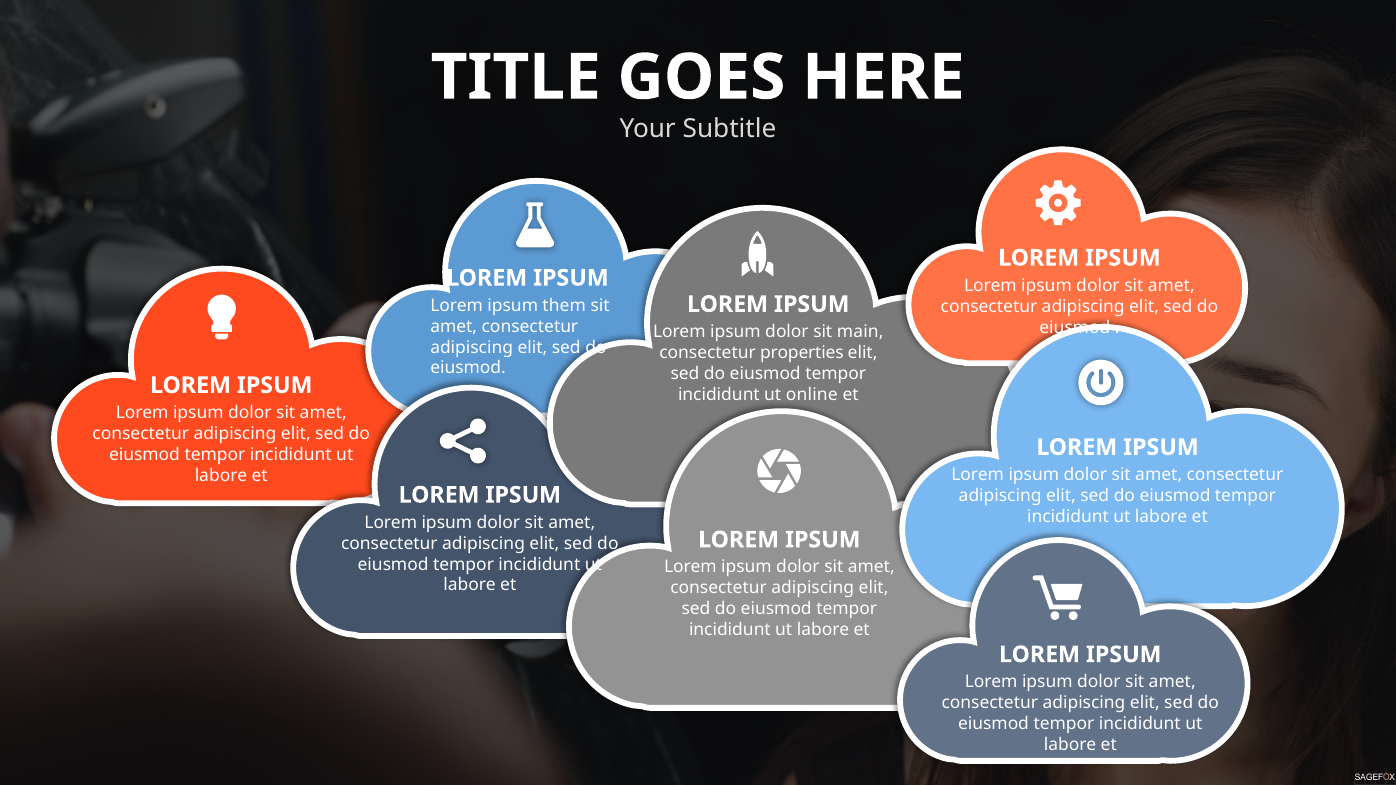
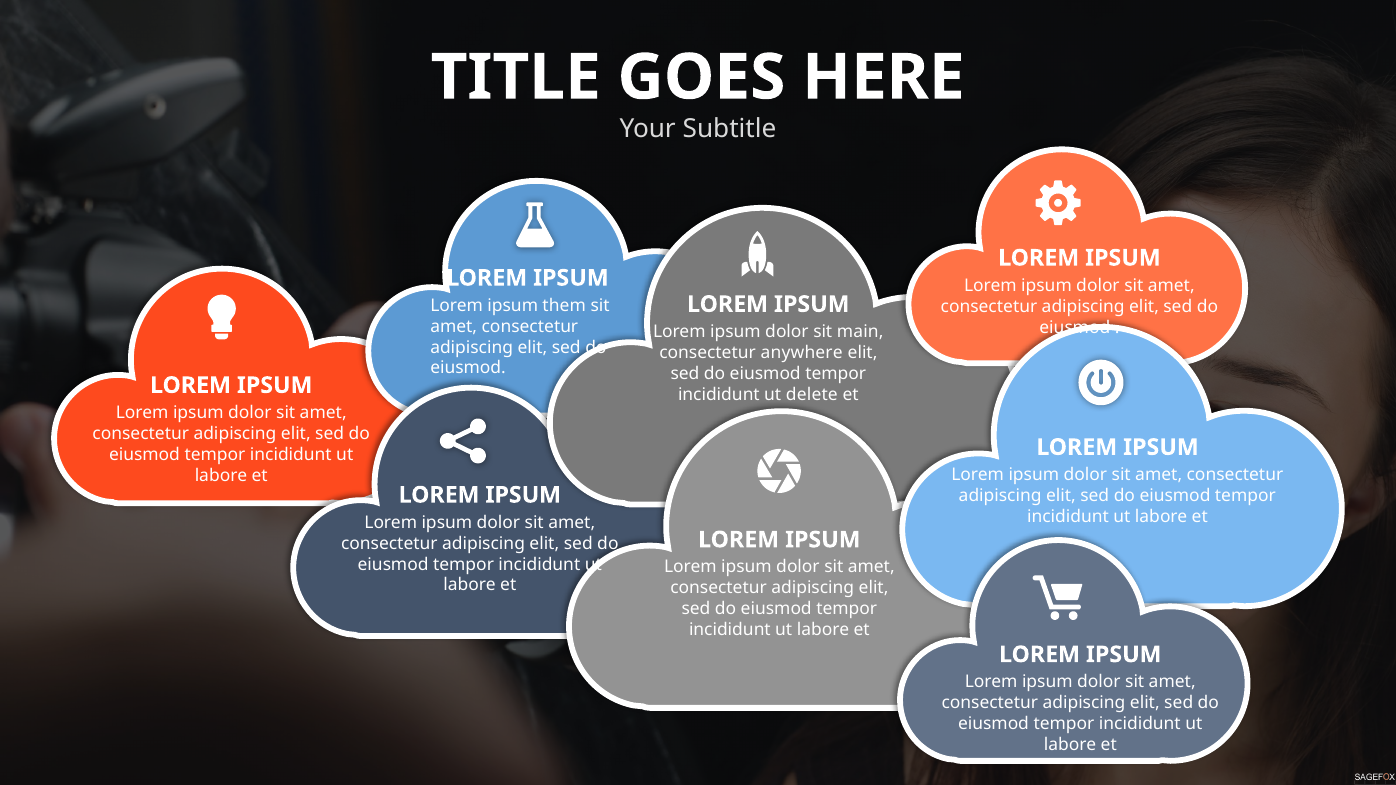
properties: properties -> anywhere
online: online -> delete
